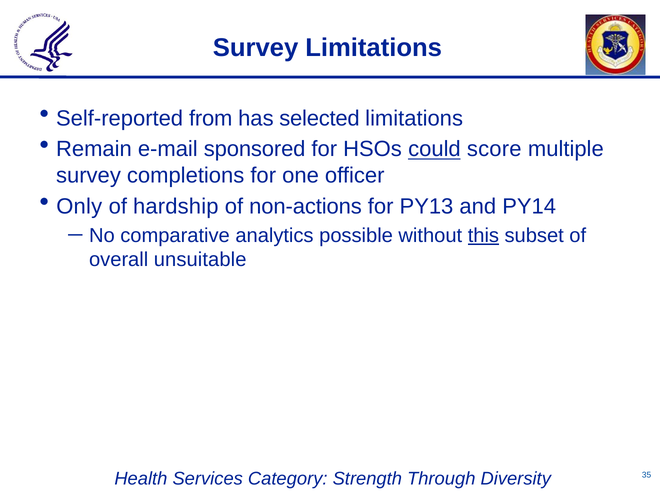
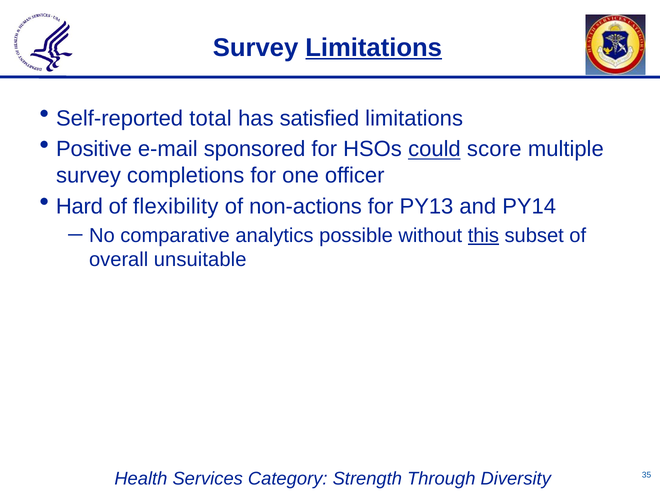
Limitations at (374, 48) underline: none -> present
from: from -> total
selected: selected -> satisfied
Remain: Remain -> Positive
Only: Only -> Hard
hardship: hardship -> flexibility
